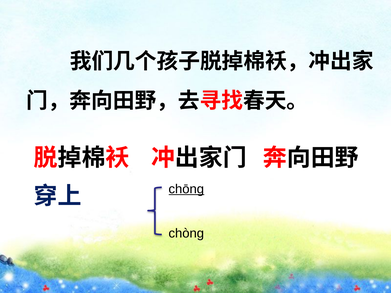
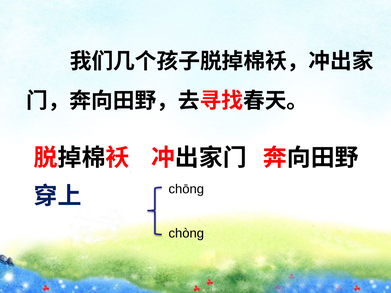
chōng underline: present -> none
